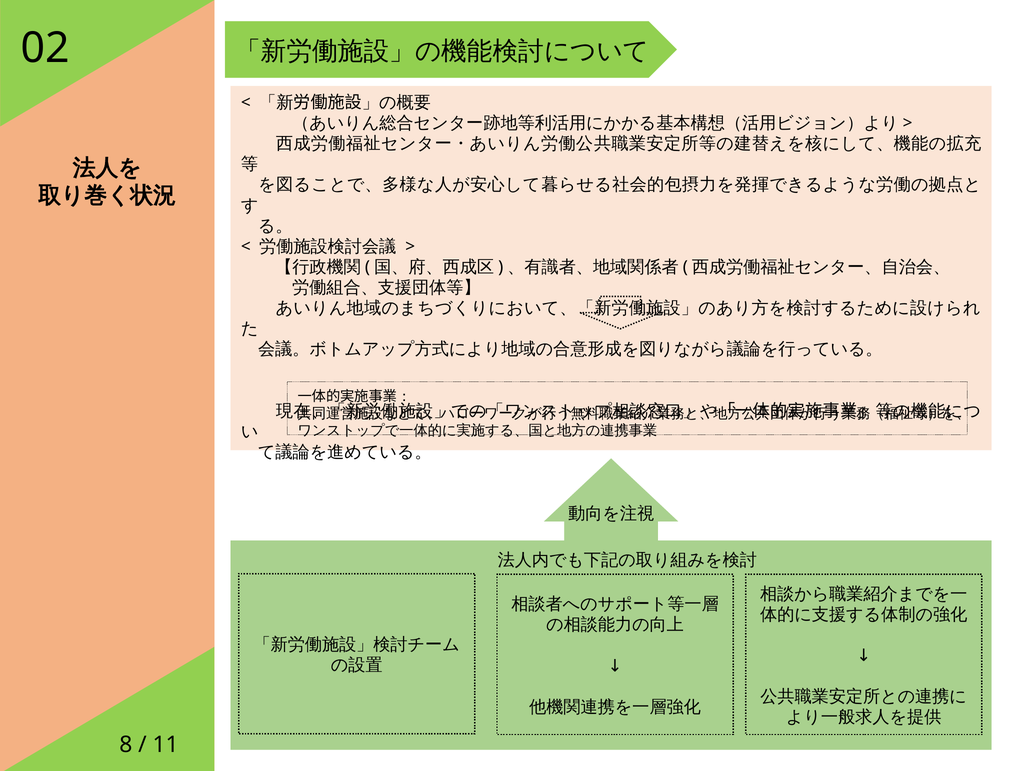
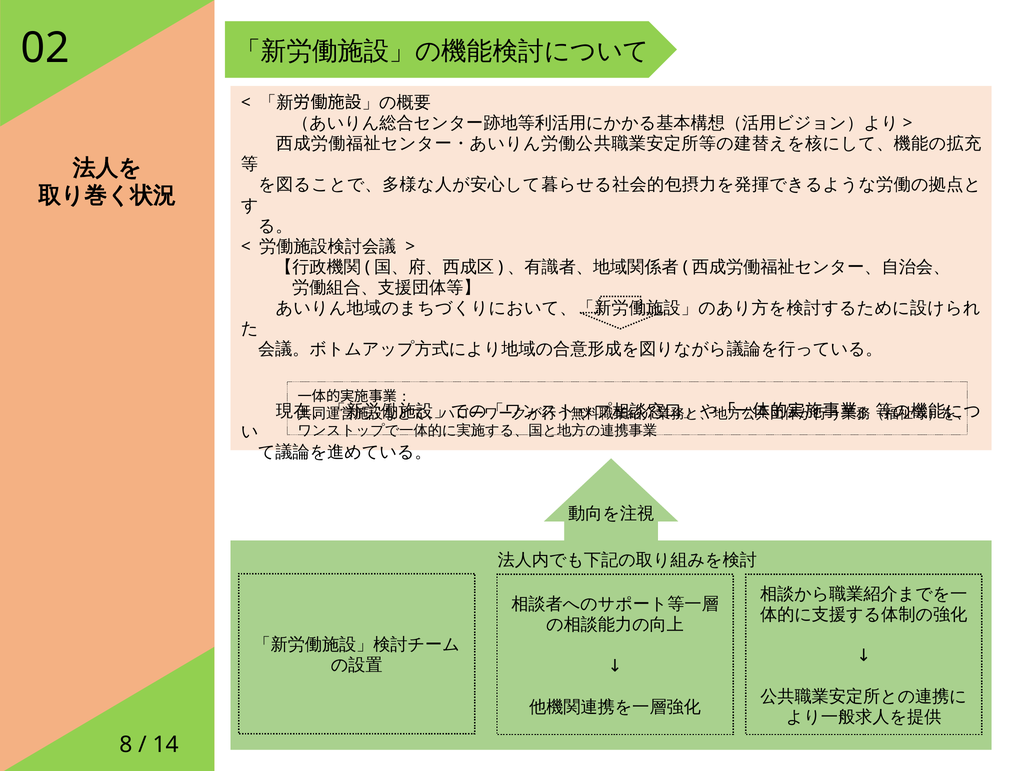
11: 11 -> 14
